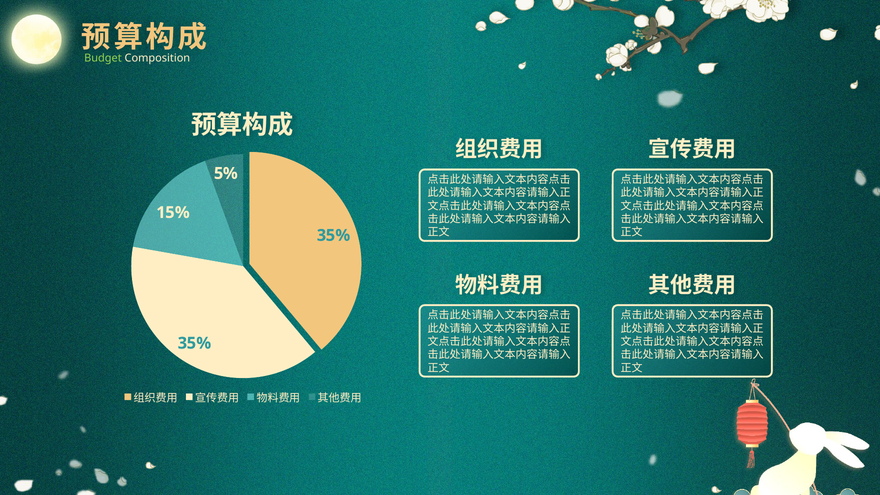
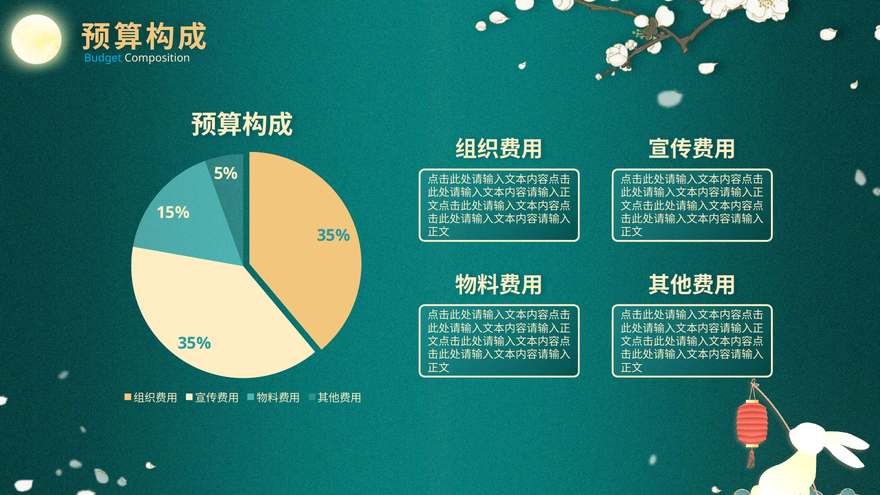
Budget colour: light green -> light blue
